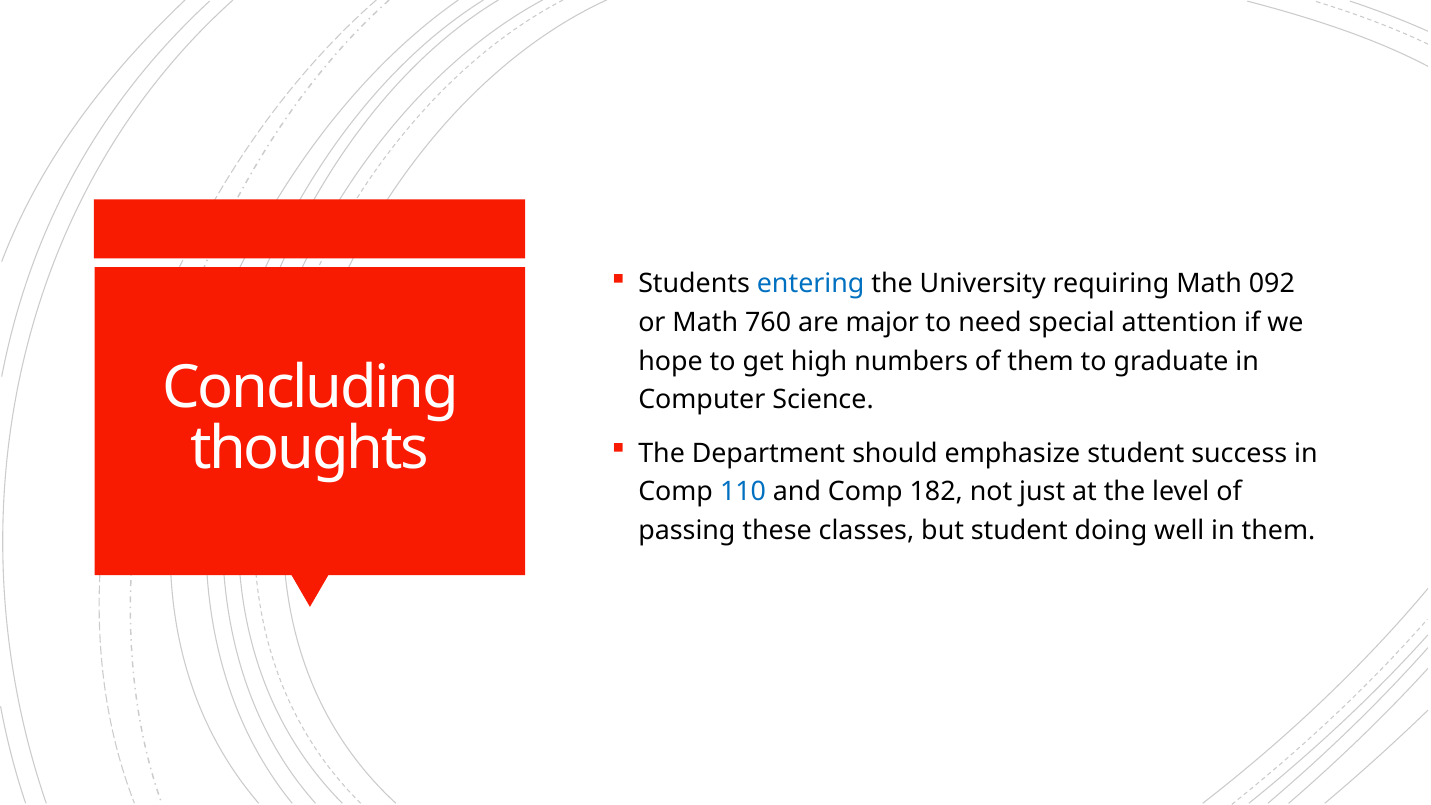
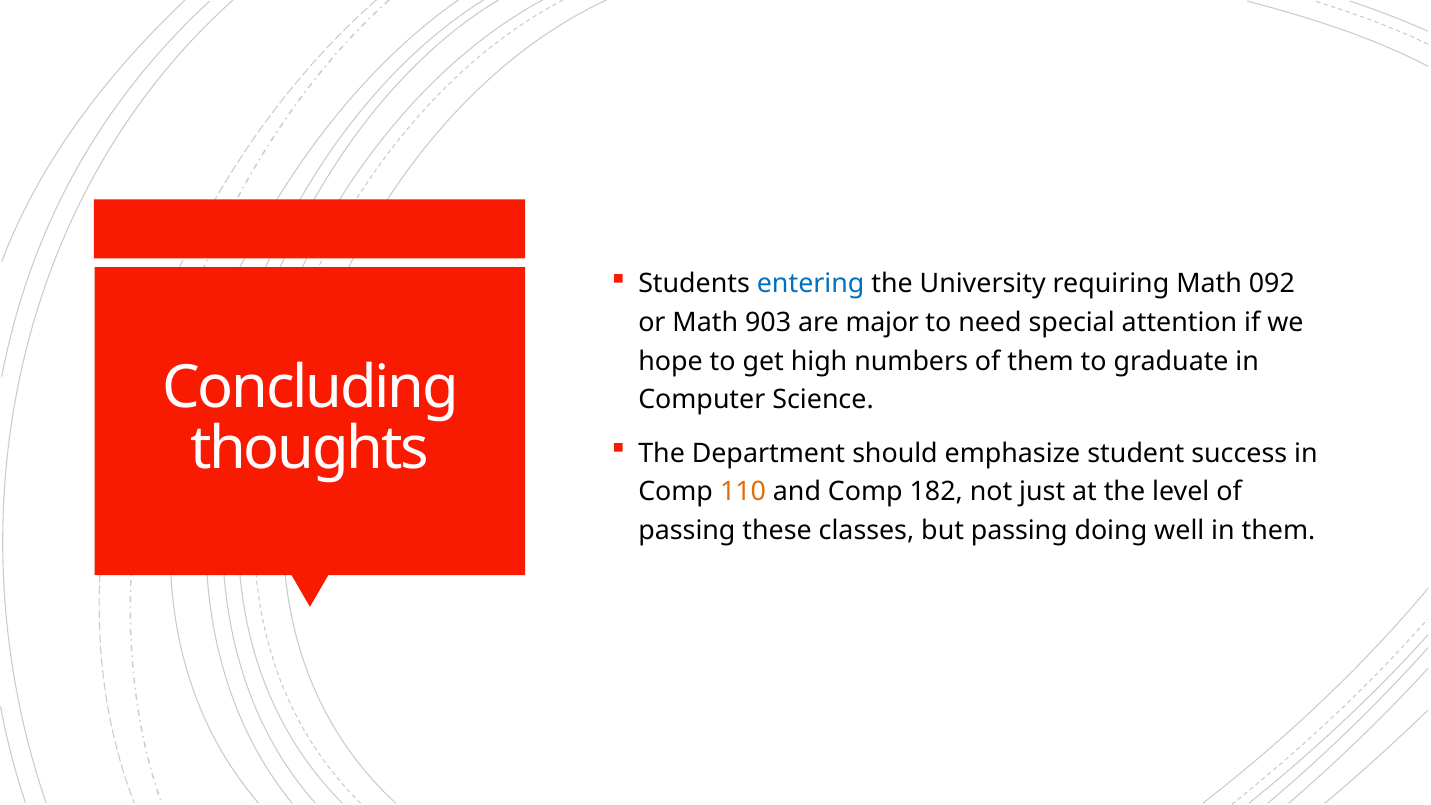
760: 760 -> 903
110 colour: blue -> orange
but student: student -> passing
